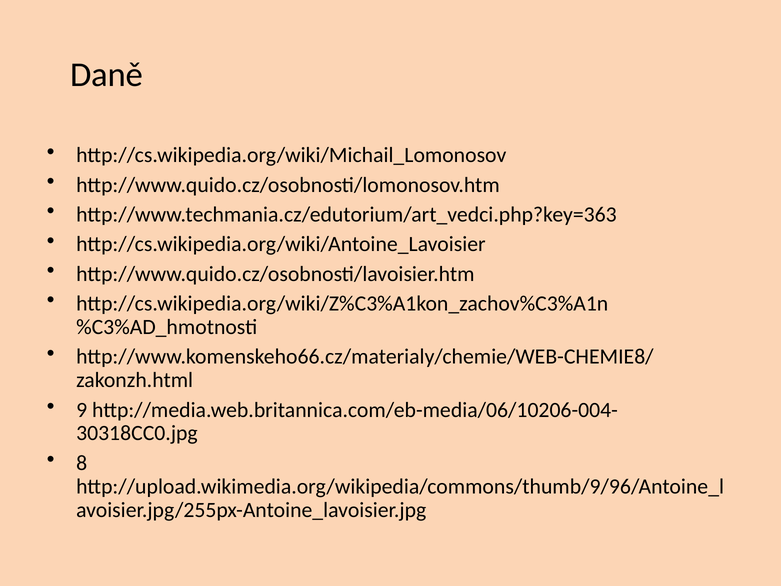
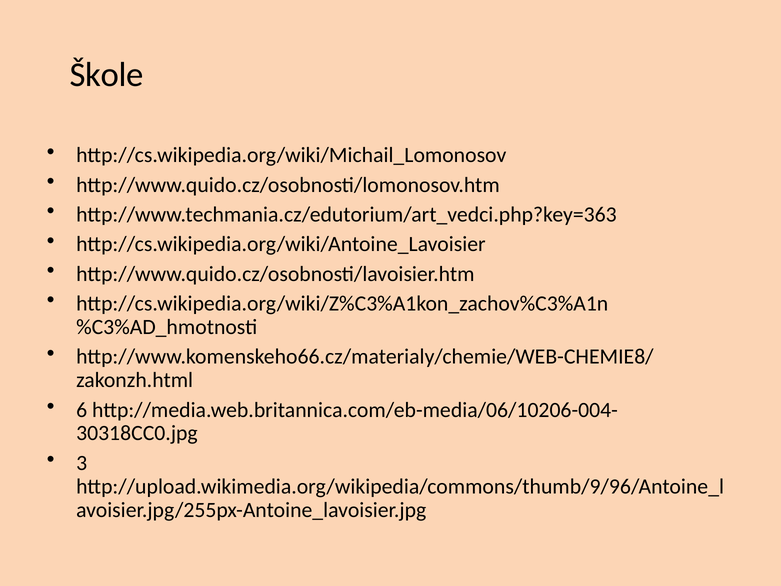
Daně: Daně -> Škole
9: 9 -> 6
8: 8 -> 3
